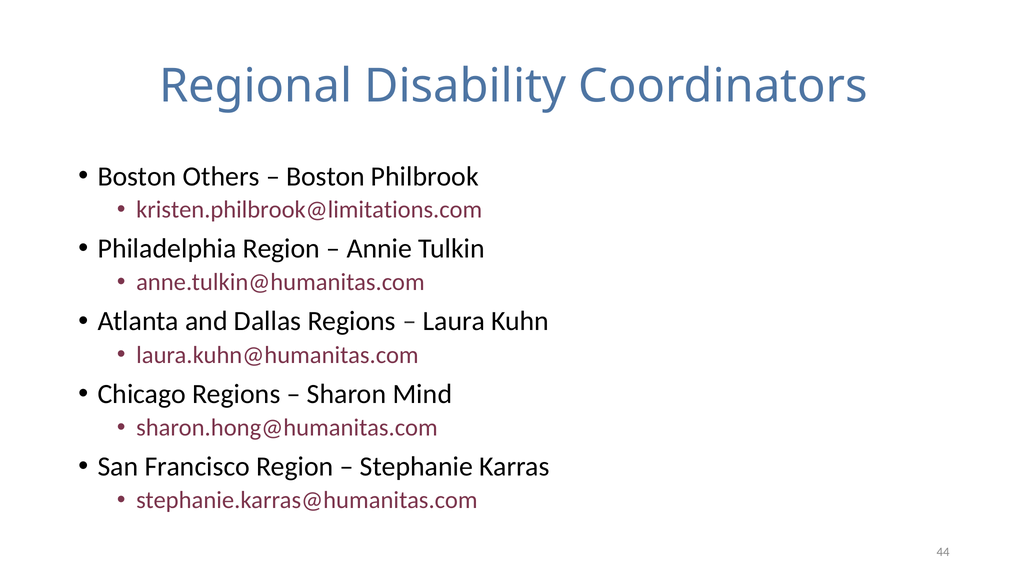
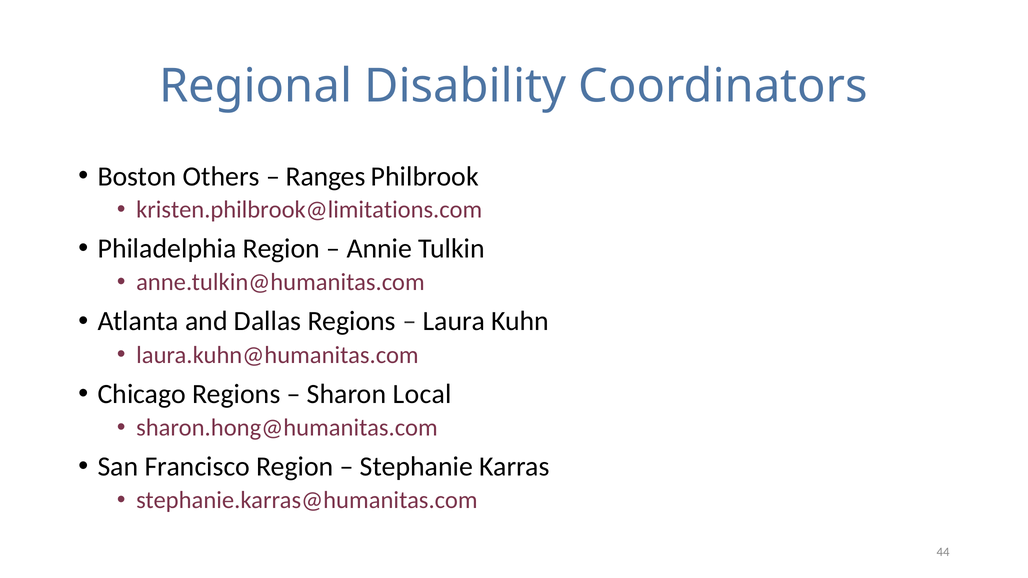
Boston at (326, 176): Boston -> Ranges
Mind: Mind -> Local
